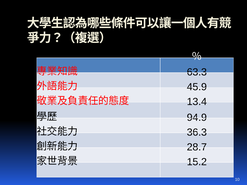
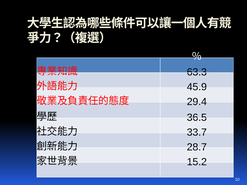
13.4: 13.4 -> 29.4
94.9: 94.9 -> 36.5
36.3: 36.3 -> 33.7
